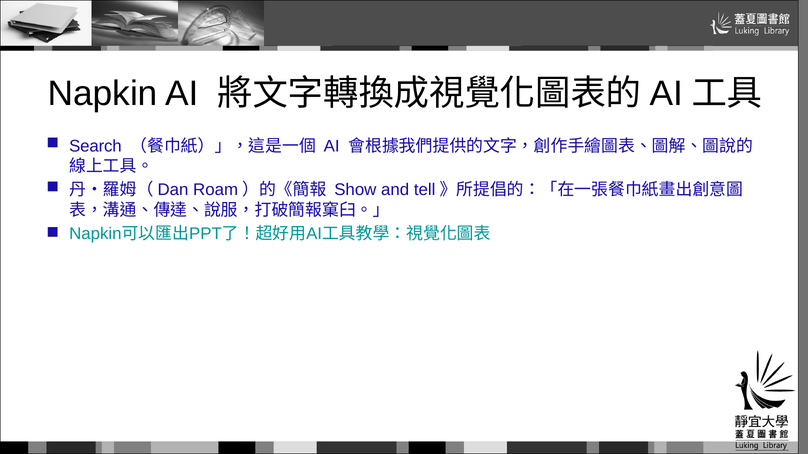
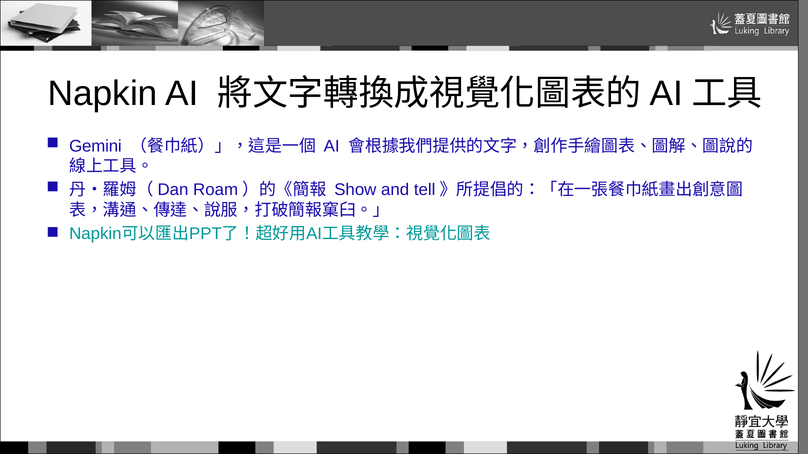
Search: Search -> Gemini
